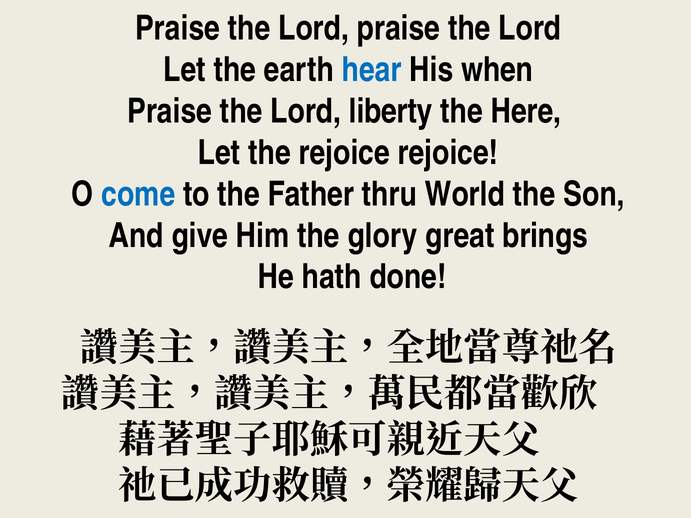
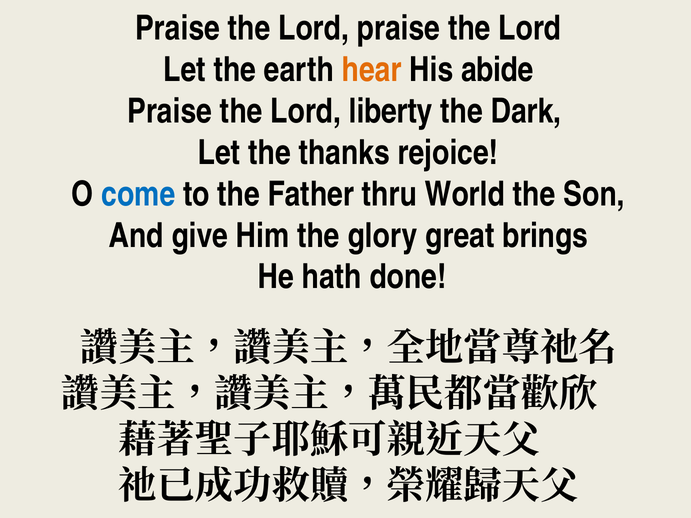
hear colour: blue -> orange
when: when -> abide
Here: Here -> Dark
the rejoice: rejoice -> thanks
